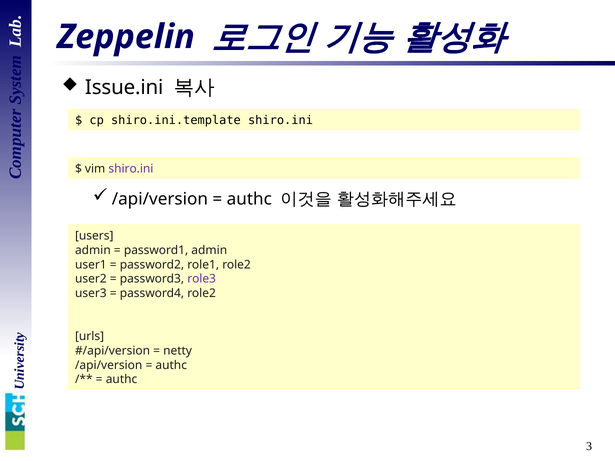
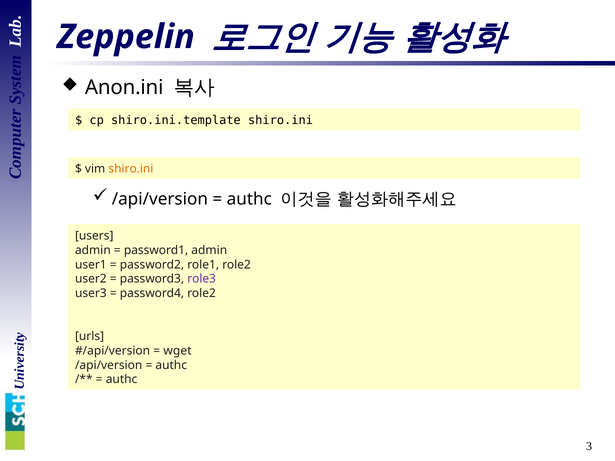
Issue.ini: Issue.ini -> Anon.ini
shiro.ini at (131, 169) colour: purple -> orange
netty: netty -> wget
